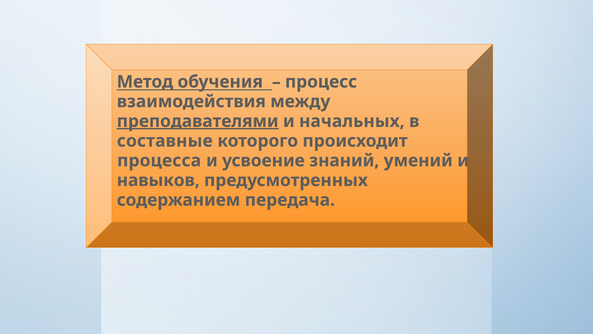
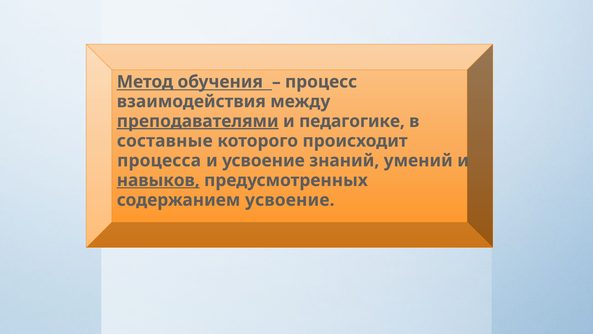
начальных: начальных -> педагогике
навыков underline: none -> present
содержанием передача: передача -> усвоение
